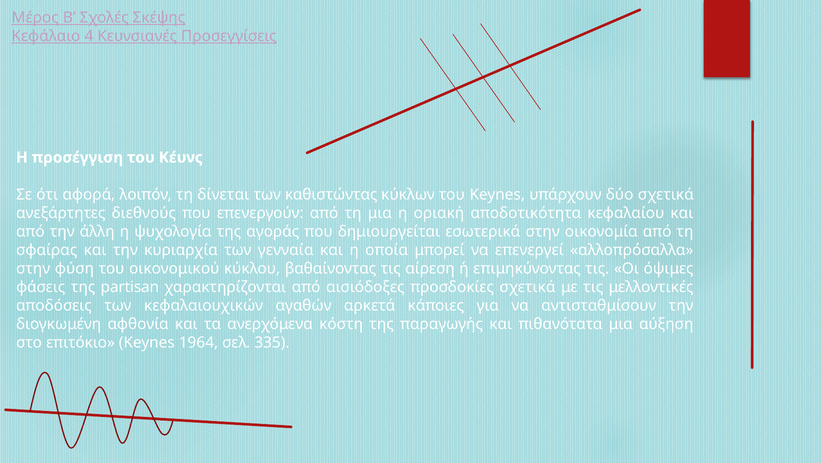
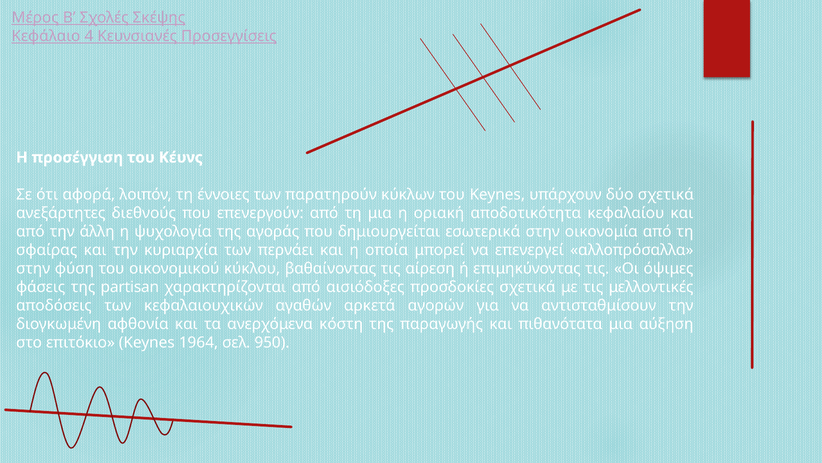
δίνεται: δίνεται -> έννοιες
καθιστώντας: καθιστώντας -> παρατηρούν
γενναία: γενναία -> περνάει
κάποιες: κάποιες -> αγορών
335: 335 -> 950
